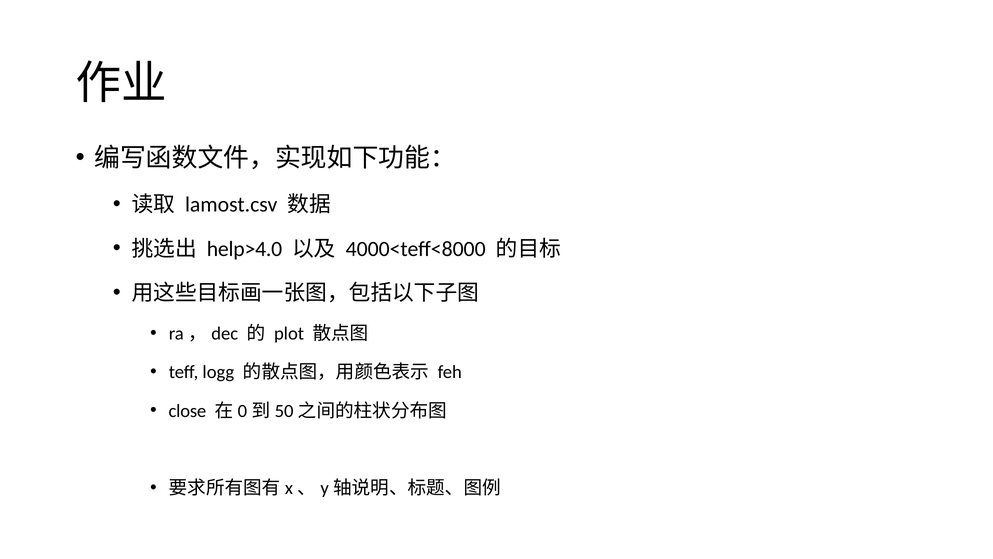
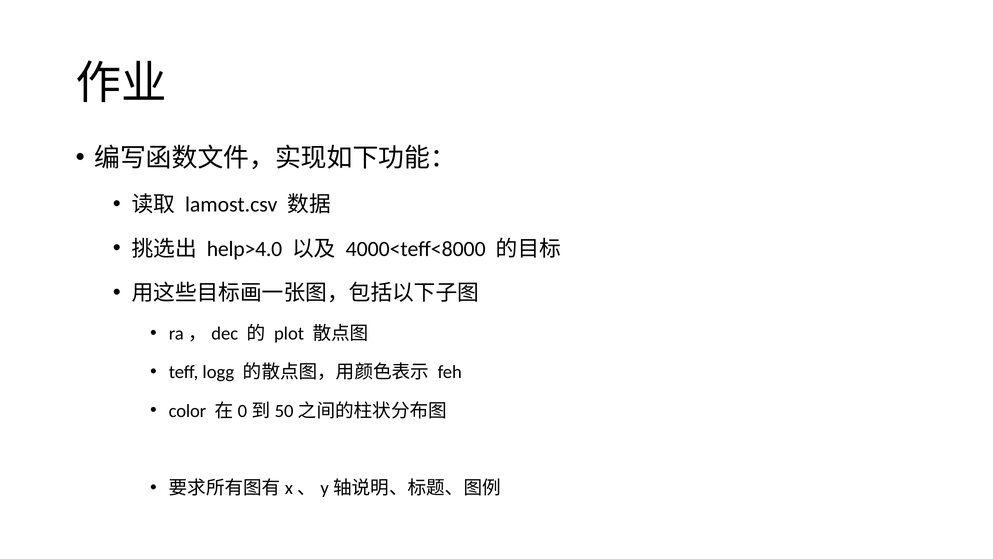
close: close -> color
